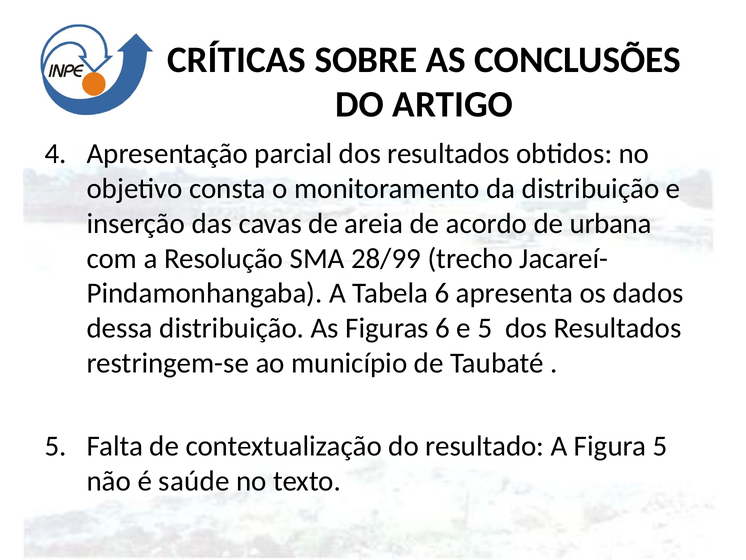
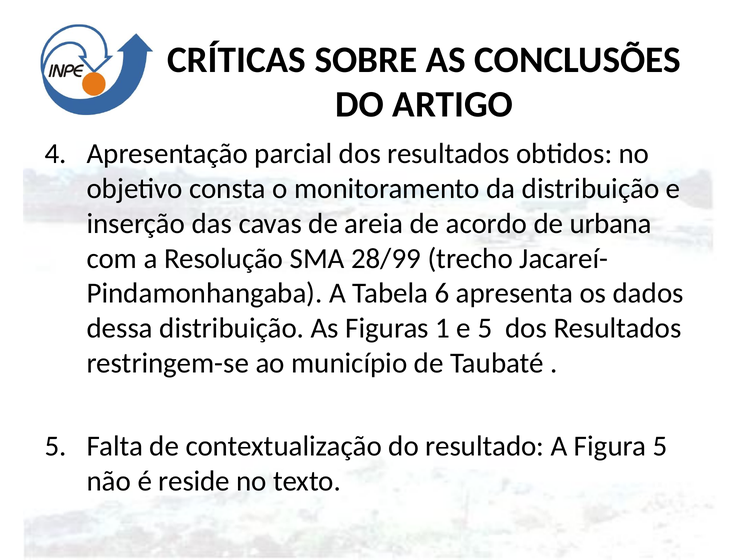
Figuras 6: 6 -> 1
saúde: saúde -> reside
